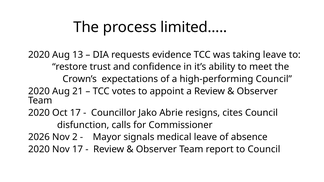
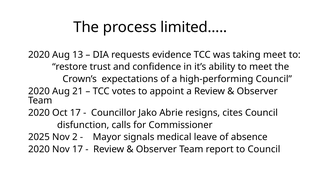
taking leave: leave -> meet
2026: 2026 -> 2025
